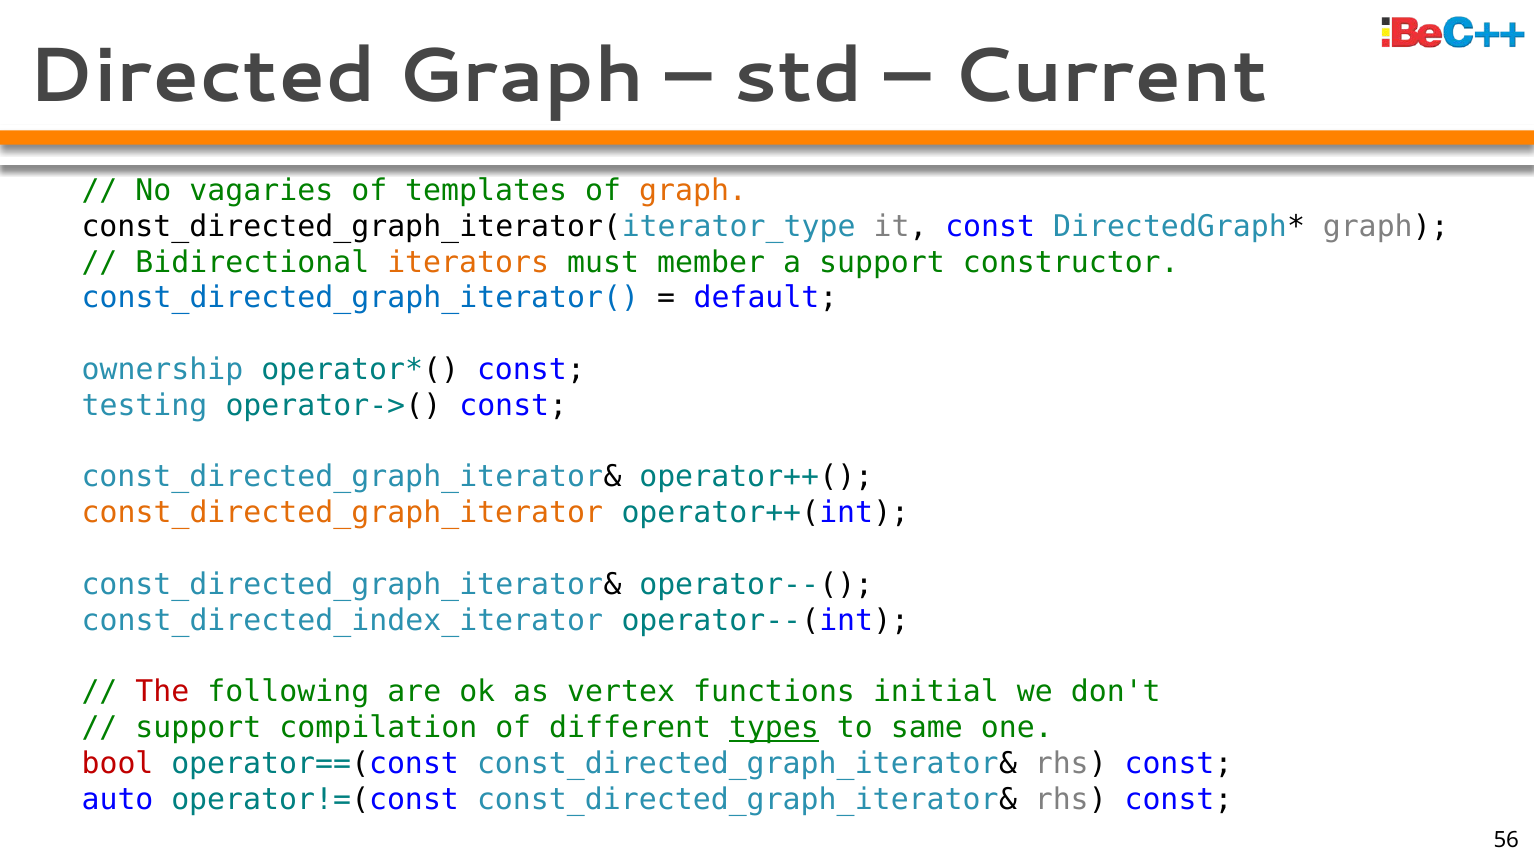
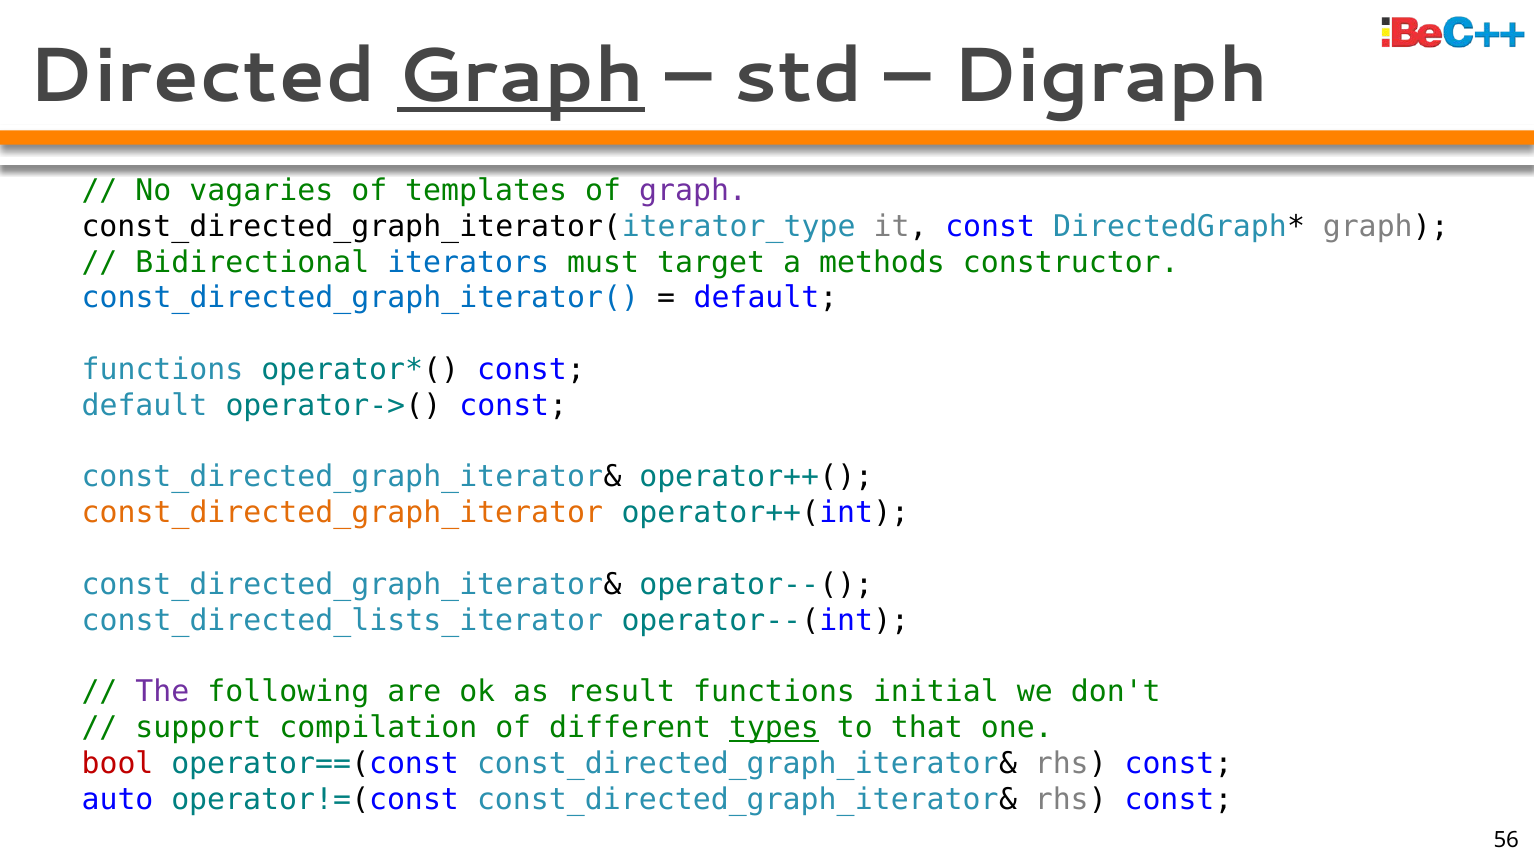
Graph at (521, 76) underline: none -> present
Current: Current -> Digraph
graph at (693, 191) colour: orange -> purple
iterators colour: orange -> blue
member: member -> target
a support: support -> methods
ownership at (162, 370): ownership -> functions
testing at (144, 405): testing -> default
const_directed_index_iterator: const_directed_index_iterator -> const_directed_lists_iterator
The colour: red -> purple
vertex: vertex -> result
same: same -> that
